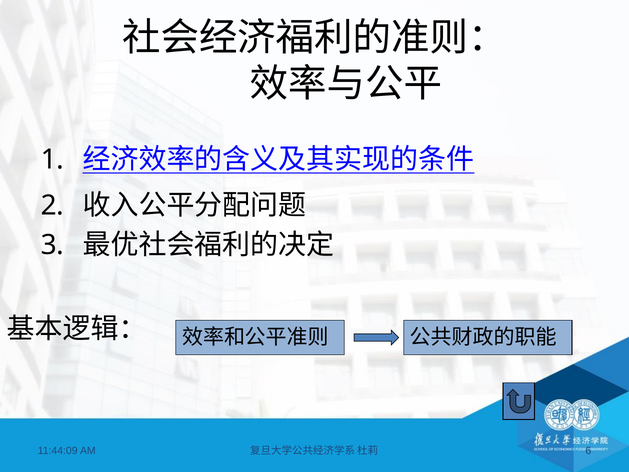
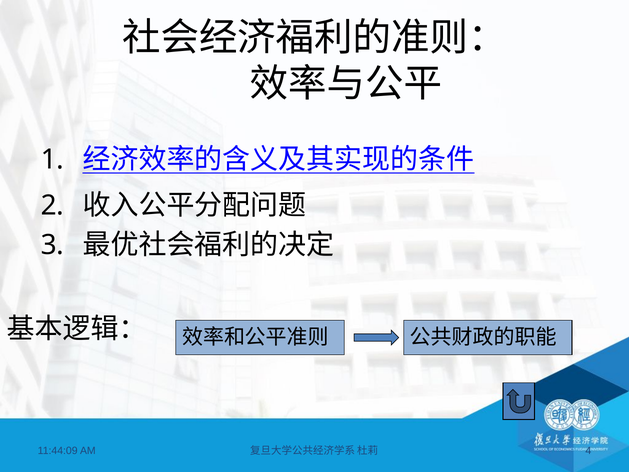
6: 6 -> 4
